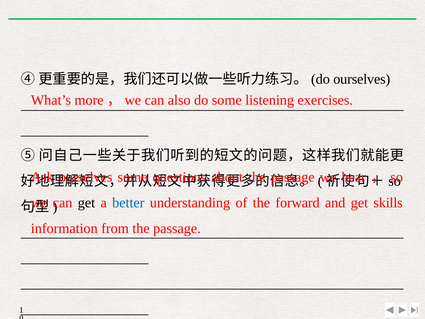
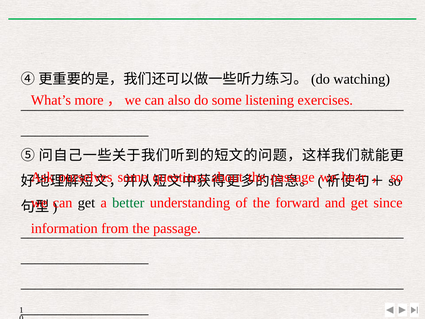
ourselves at (362, 79): ourselves -> watching
better colour: blue -> green
skills: skills -> since
